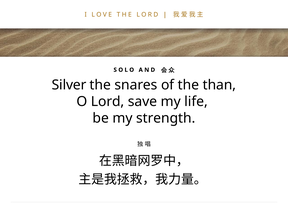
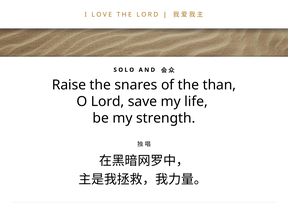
Silver: Silver -> Raise
